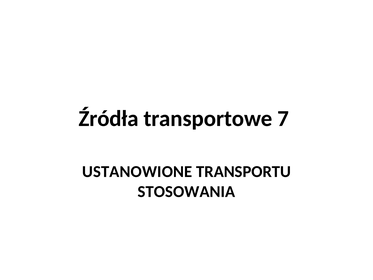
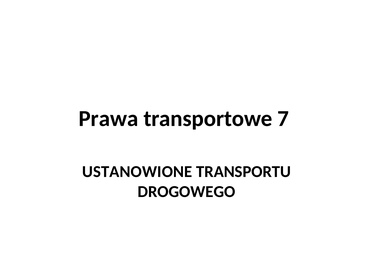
Źródła: Źródła -> Prawa
STOSOWANIA: STOSOWANIA -> DROGOWEGO
